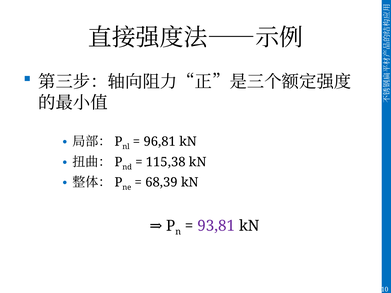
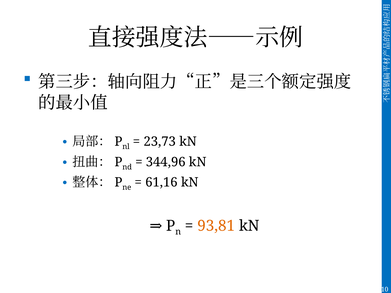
96,81: 96,81 -> 23,73
115,38: 115,38 -> 344,96
68,39: 68,39 -> 61,16
93,81 colour: purple -> orange
